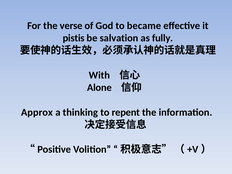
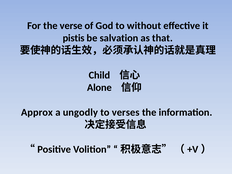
became: became -> without
fully: fully -> that
With: With -> Child
thinking: thinking -> ungodly
repent: repent -> verses
